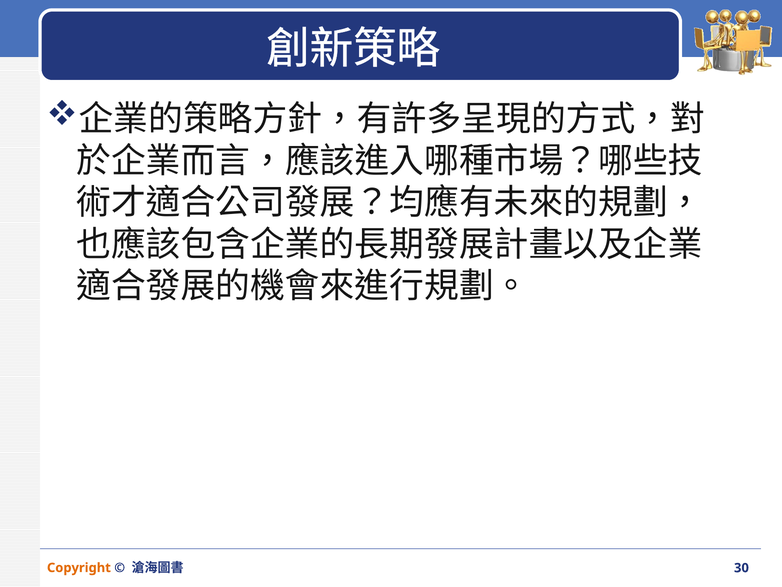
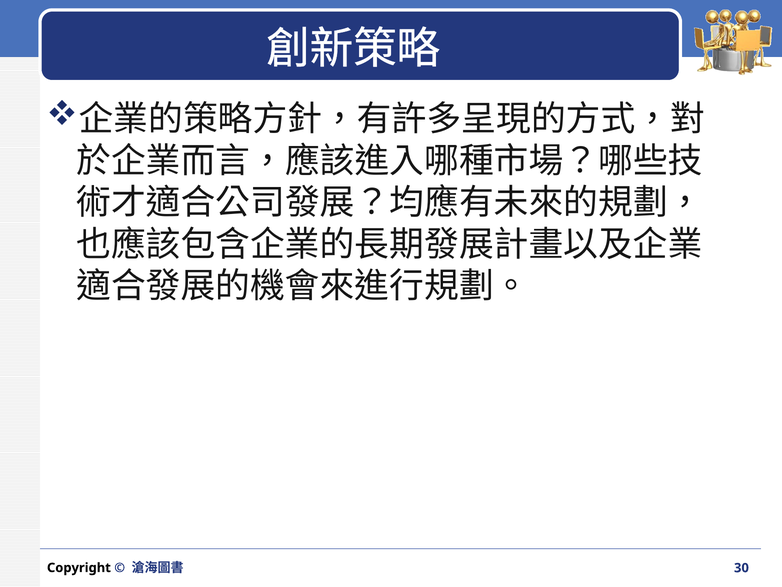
Copyright colour: orange -> black
